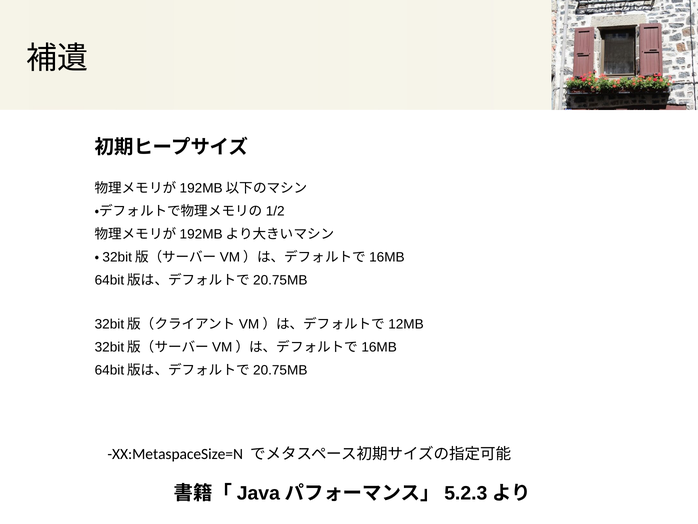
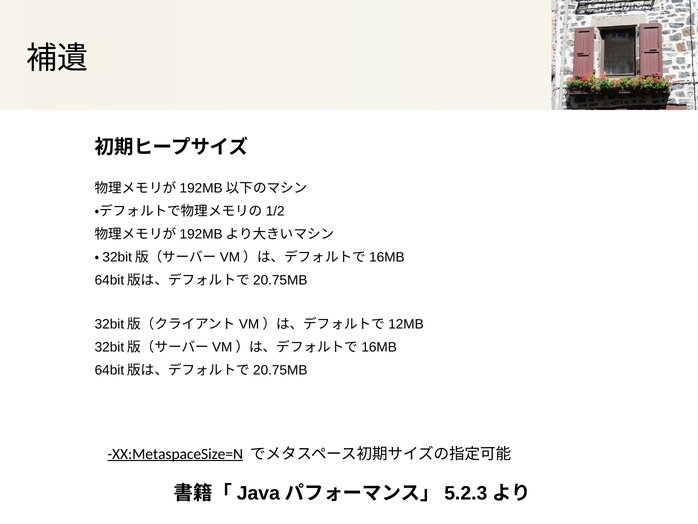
XX:MetaspaceSize=N underline: none -> present
